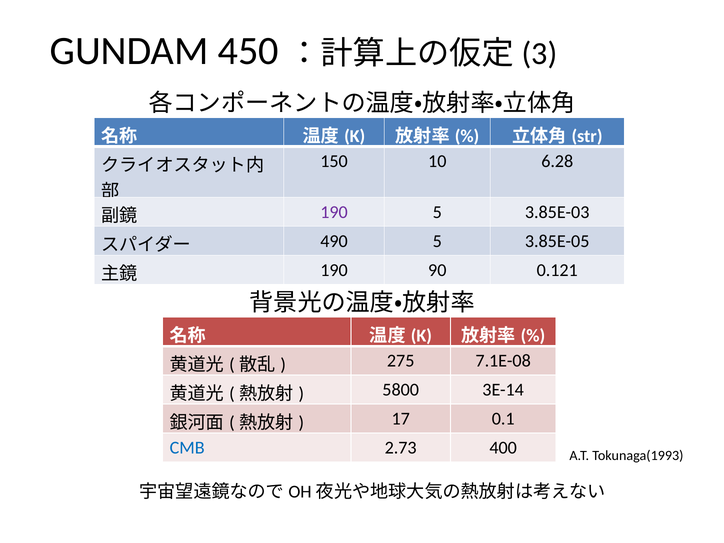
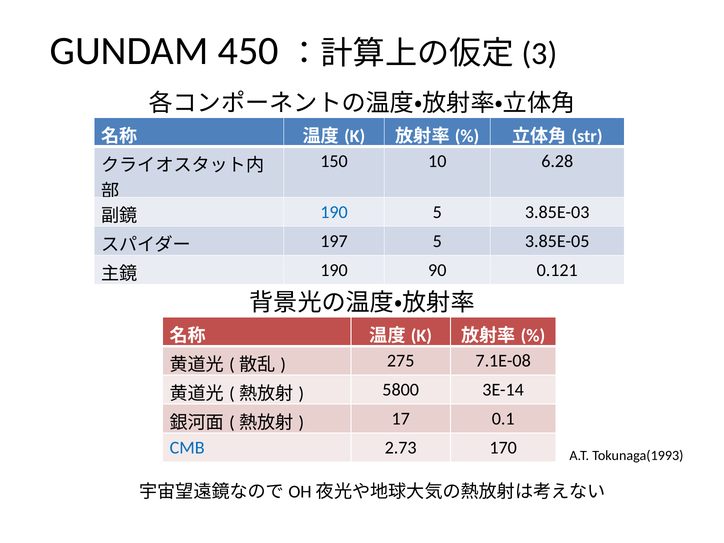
190 at (334, 212) colour: purple -> blue
490: 490 -> 197
400: 400 -> 170
